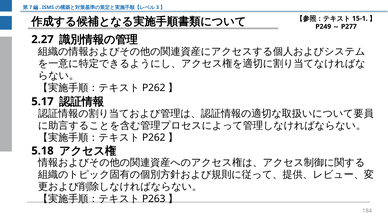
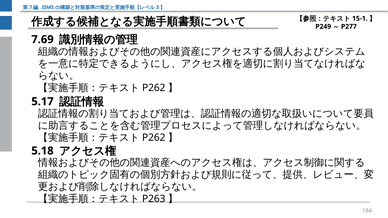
2.27: 2.27 -> 7.69
